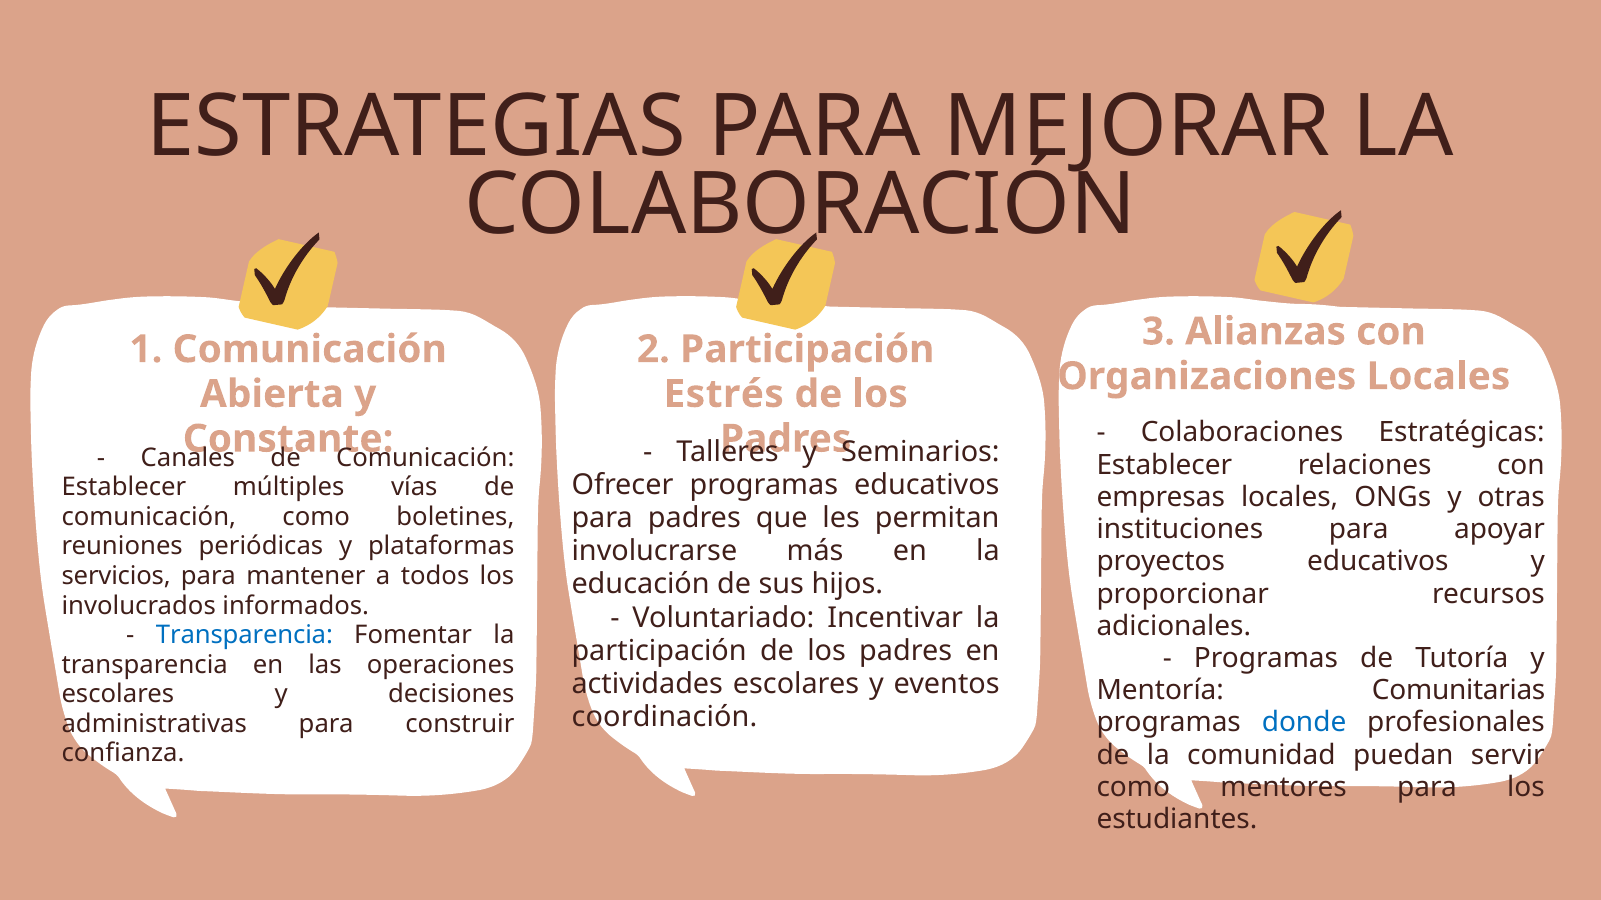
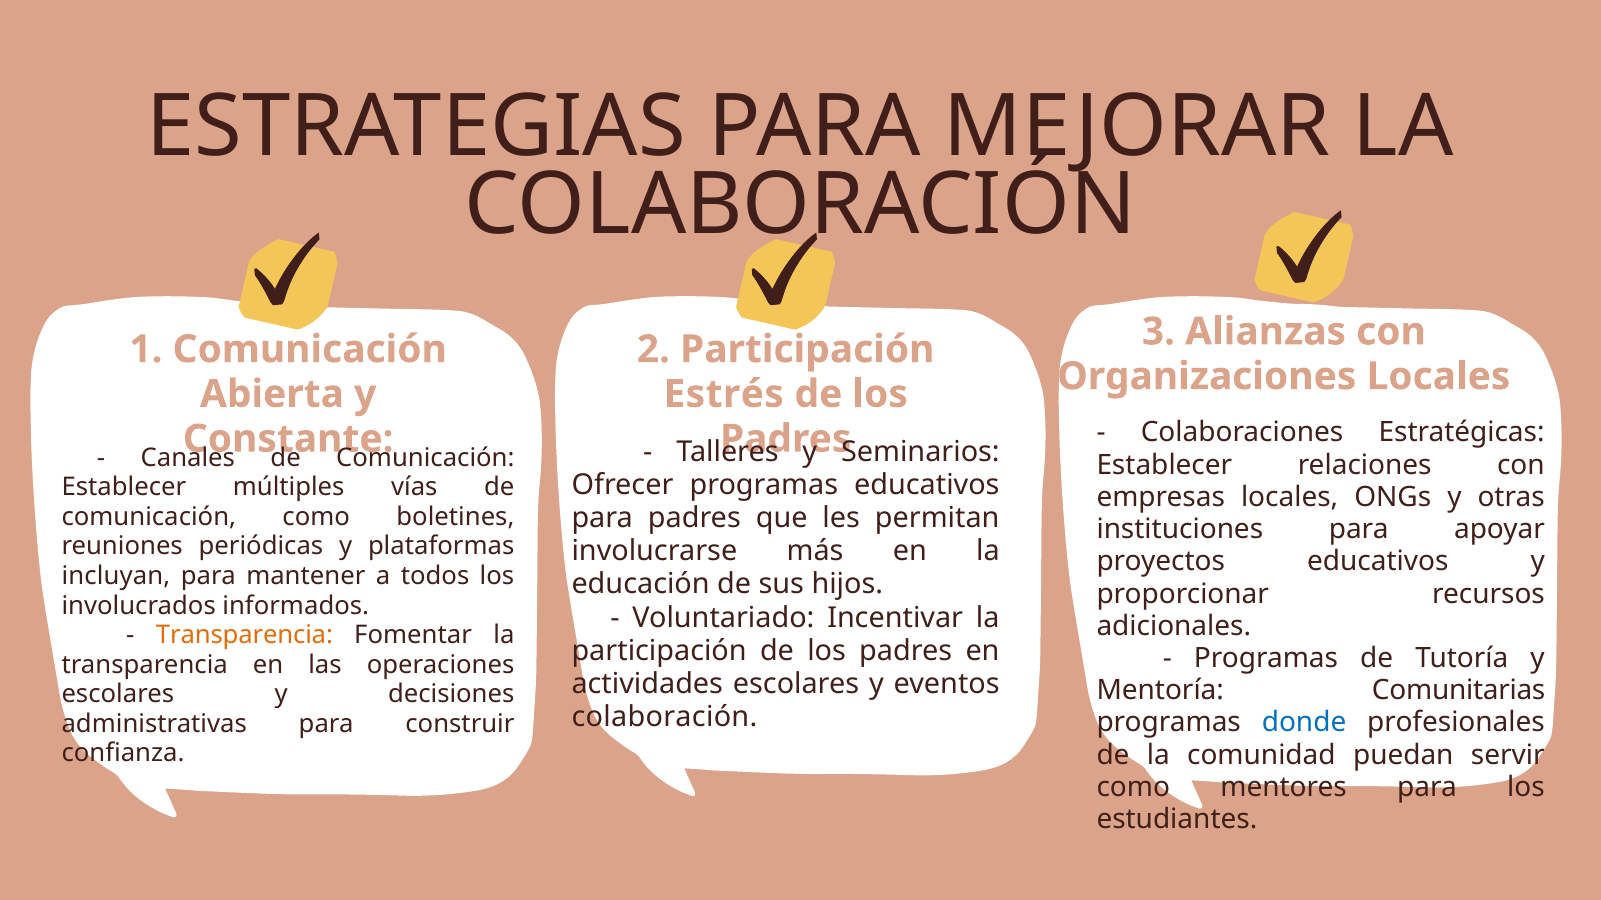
servicios: servicios -> incluyan
Transparencia at (244, 636) colour: blue -> orange
coordinación at (665, 718): coordinación -> colaboración
